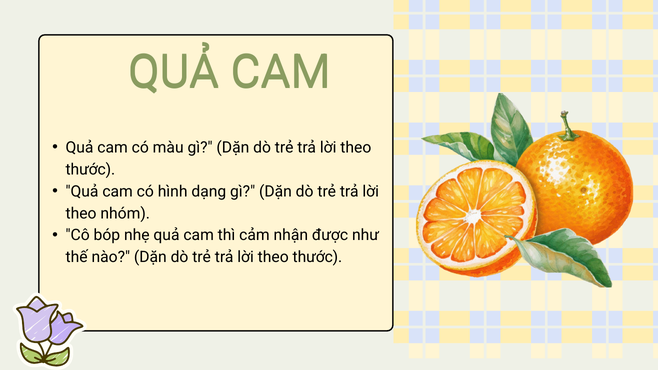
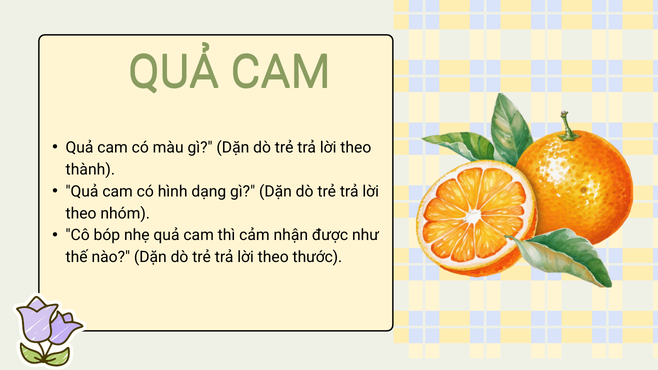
thước at (90, 170): thước -> thành
